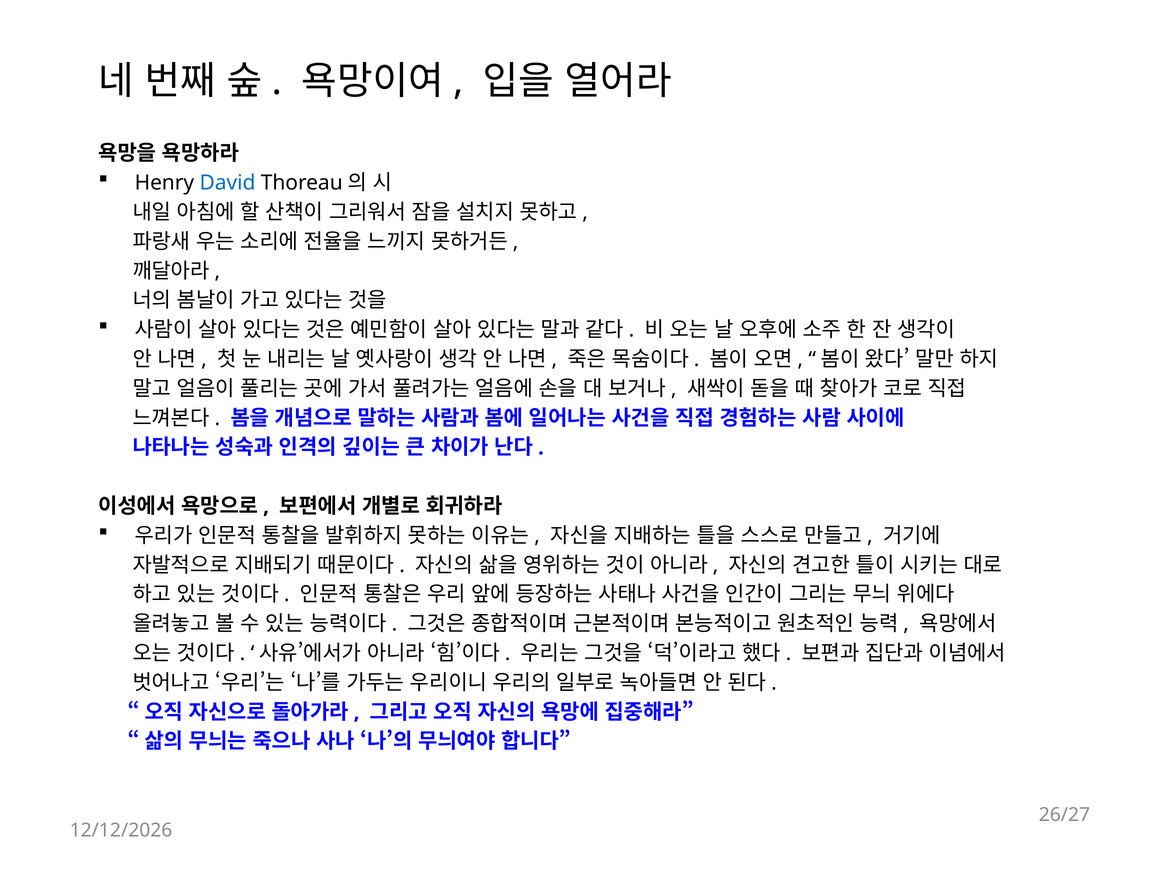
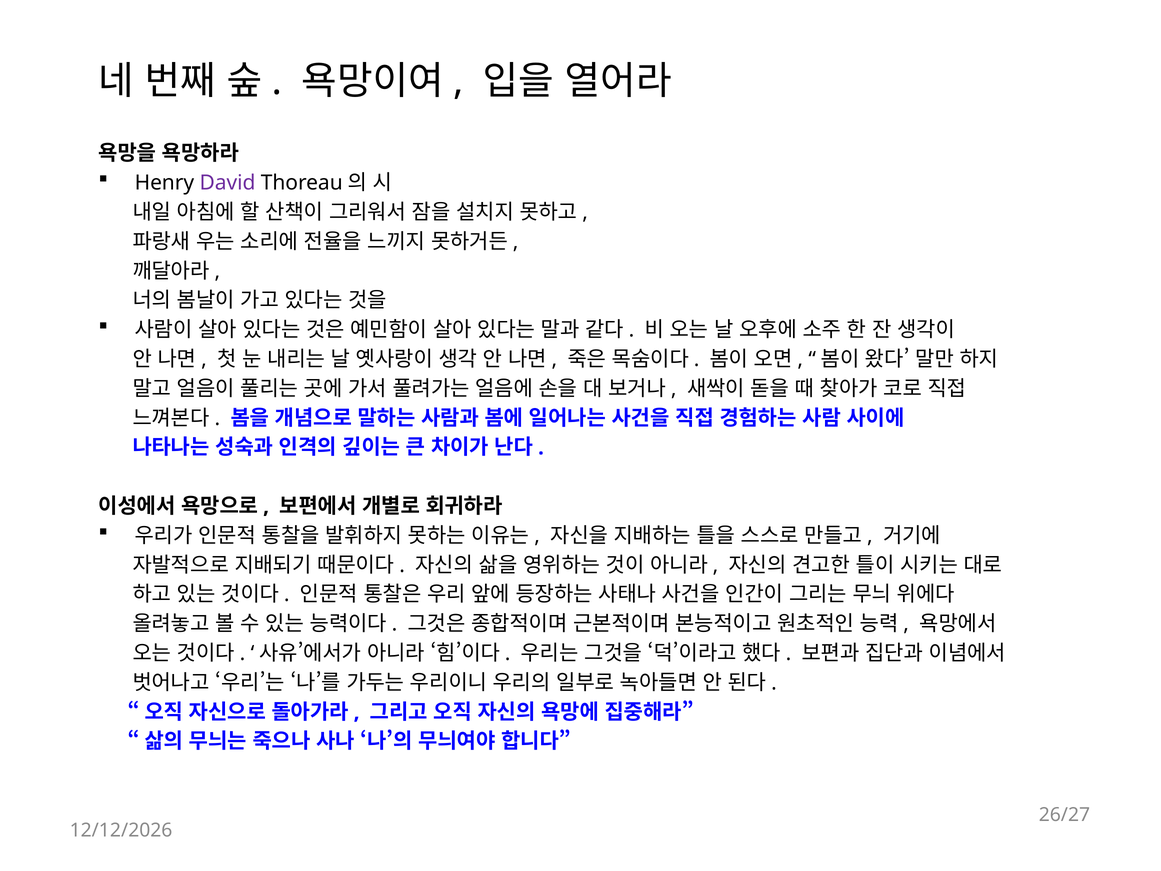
David colour: blue -> purple
